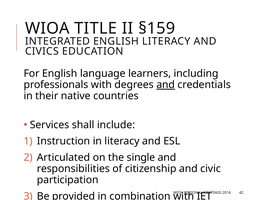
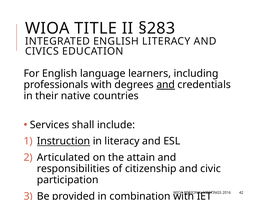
§159: §159 -> §283
Instruction underline: none -> present
single: single -> attain
